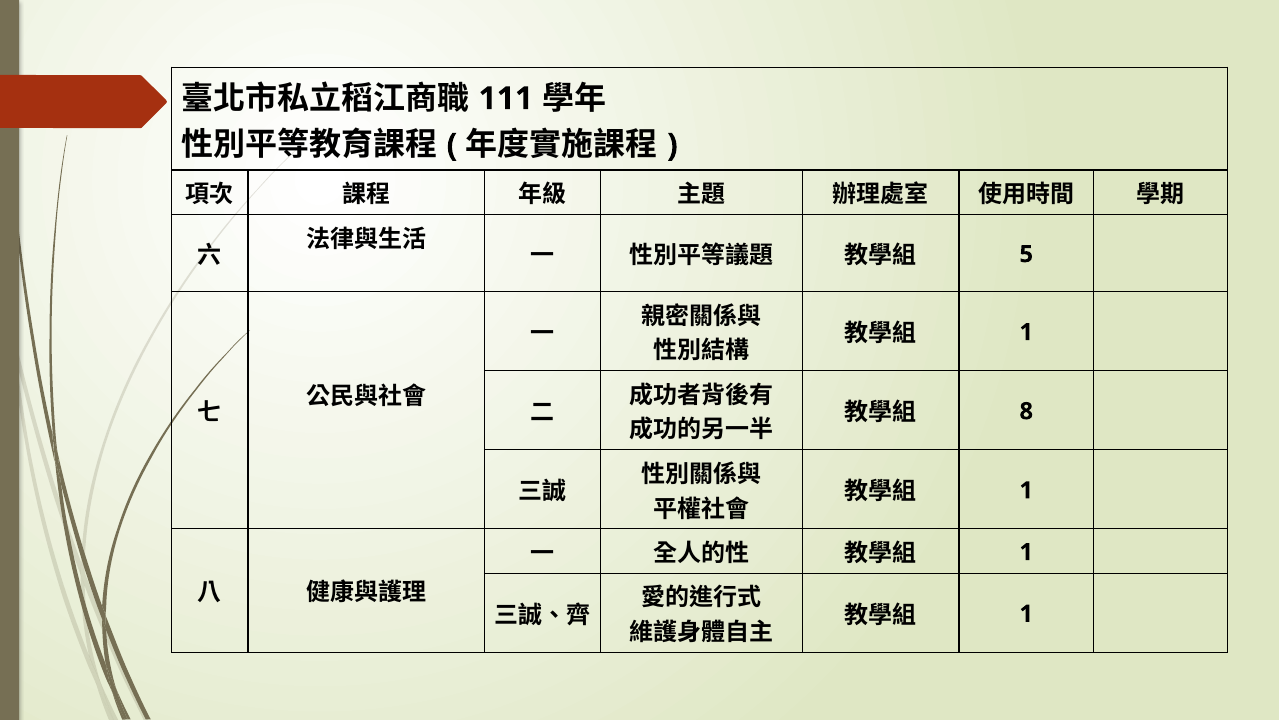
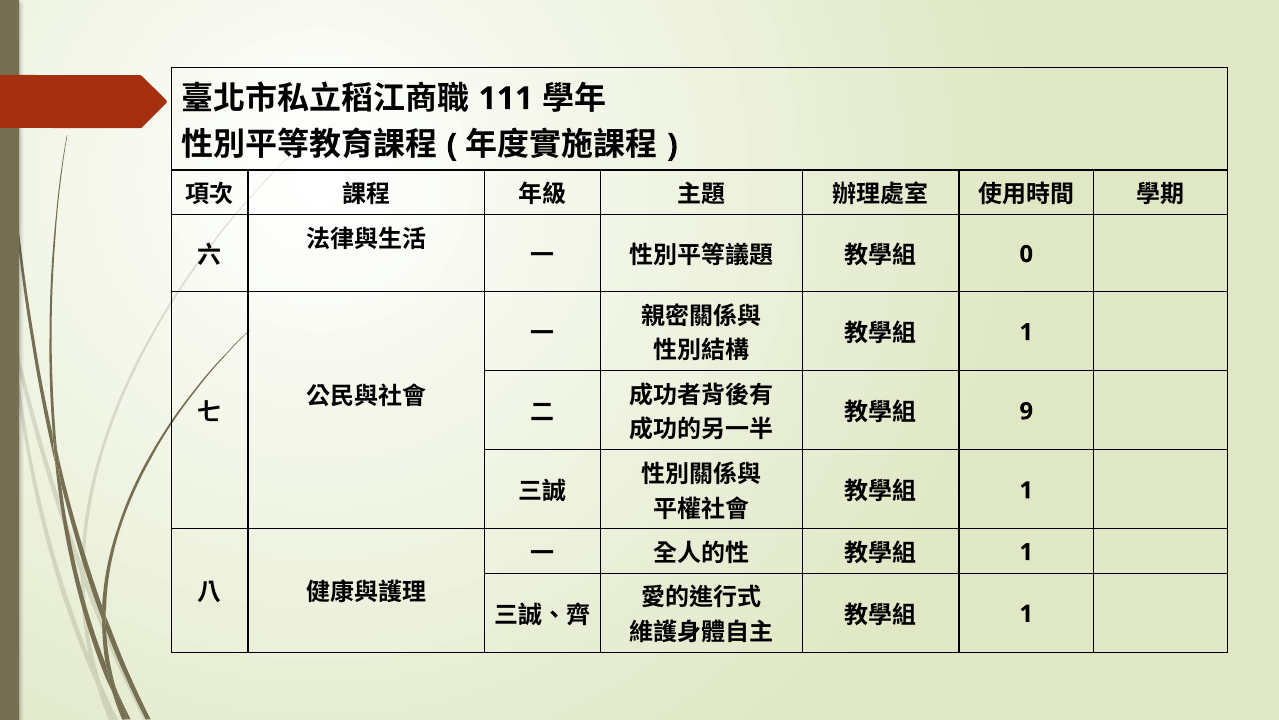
5: 5 -> 0
8: 8 -> 9
